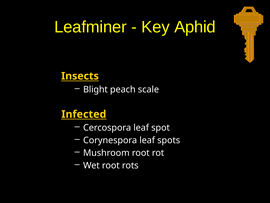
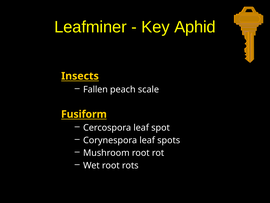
Blight: Blight -> Fallen
Infected: Infected -> Fusiform
